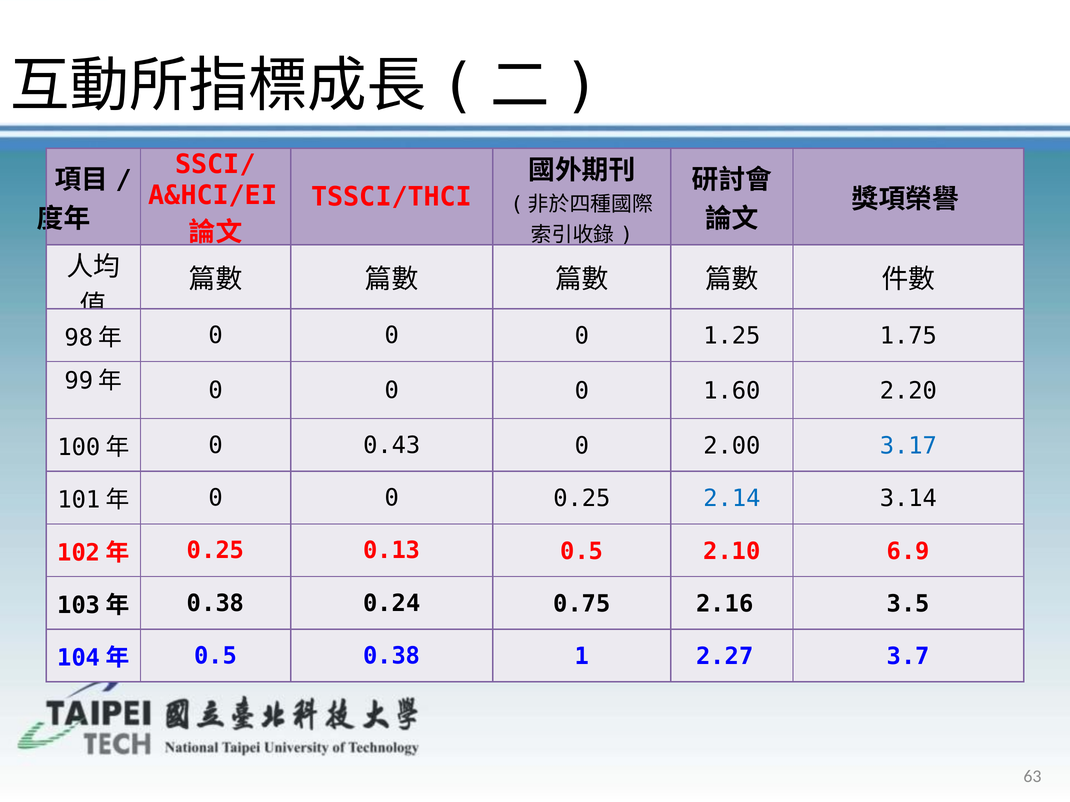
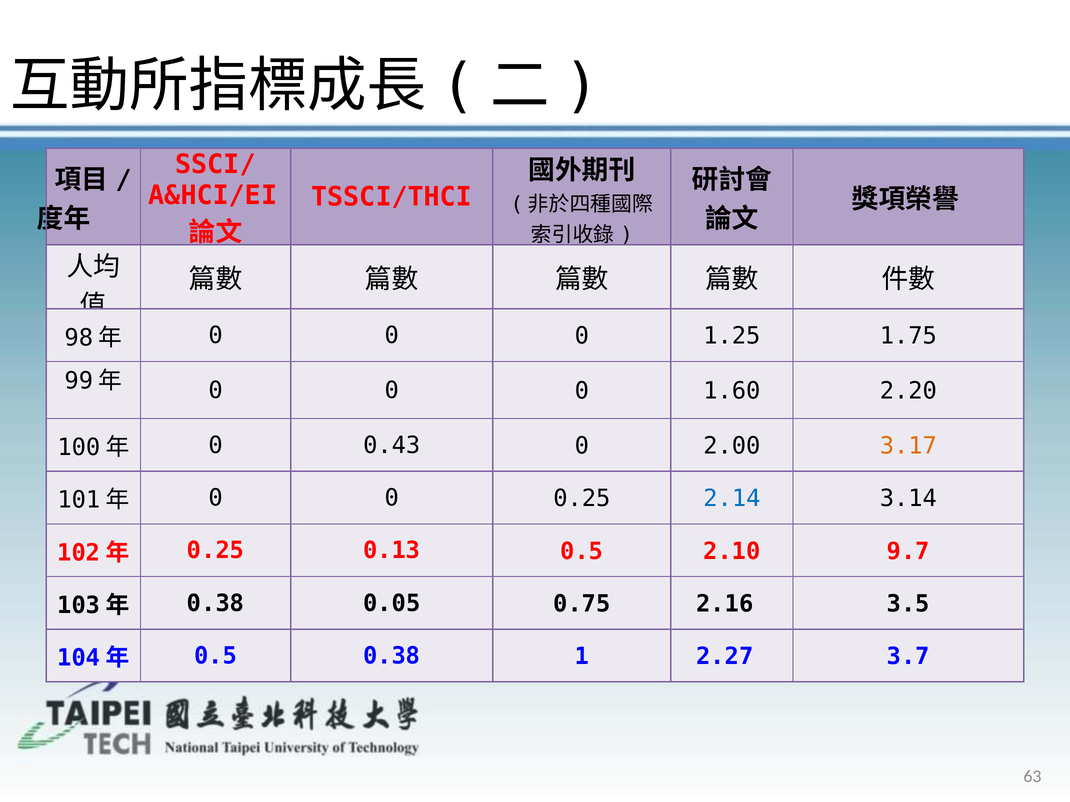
3.17 colour: blue -> orange
6.9: 6.9 -> 9.7
0.24: 0.24 -> 0.05
